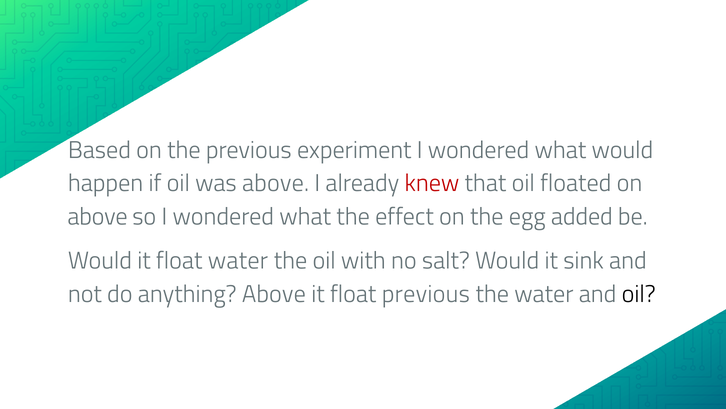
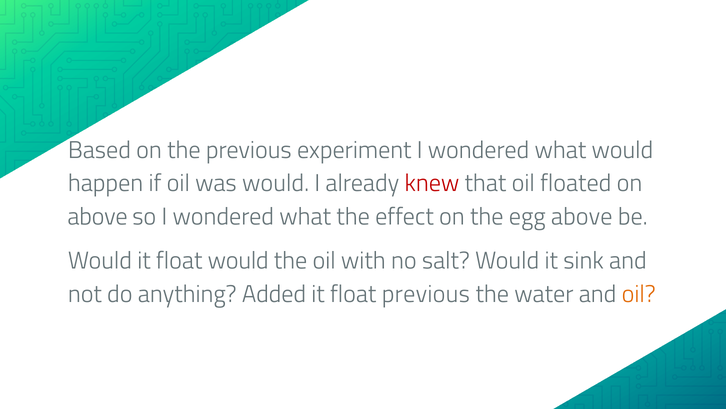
was above: above -> would
egg added: added -> above
float water: water -> would
anything Above: Above -> Added
oil at (639, 294) colour: black -> orange
